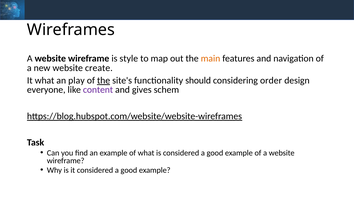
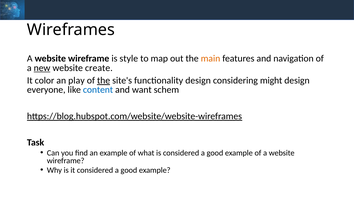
new underline: none -> present
It what: what -> color
functionality should: should -> design
order: order -> might
content colour: purple -> blue
gives: gives -> want
